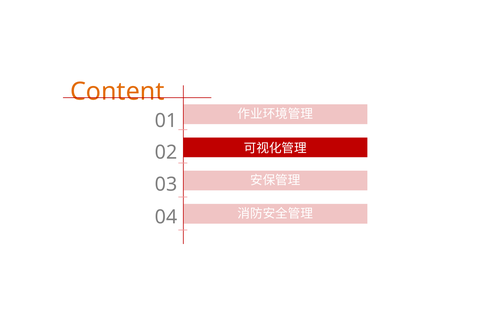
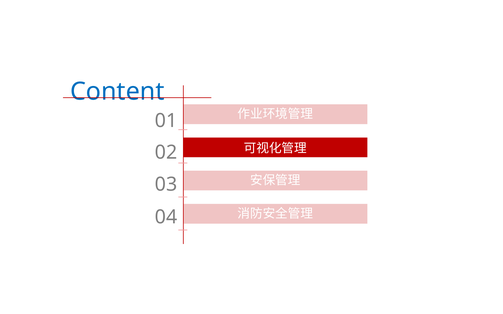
Content colour: orange -> blue
